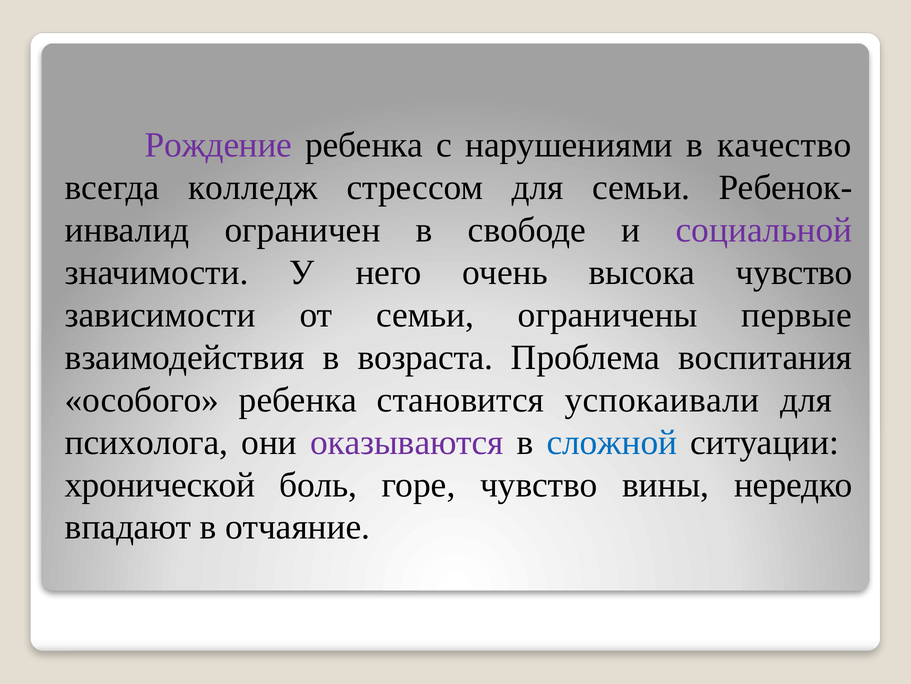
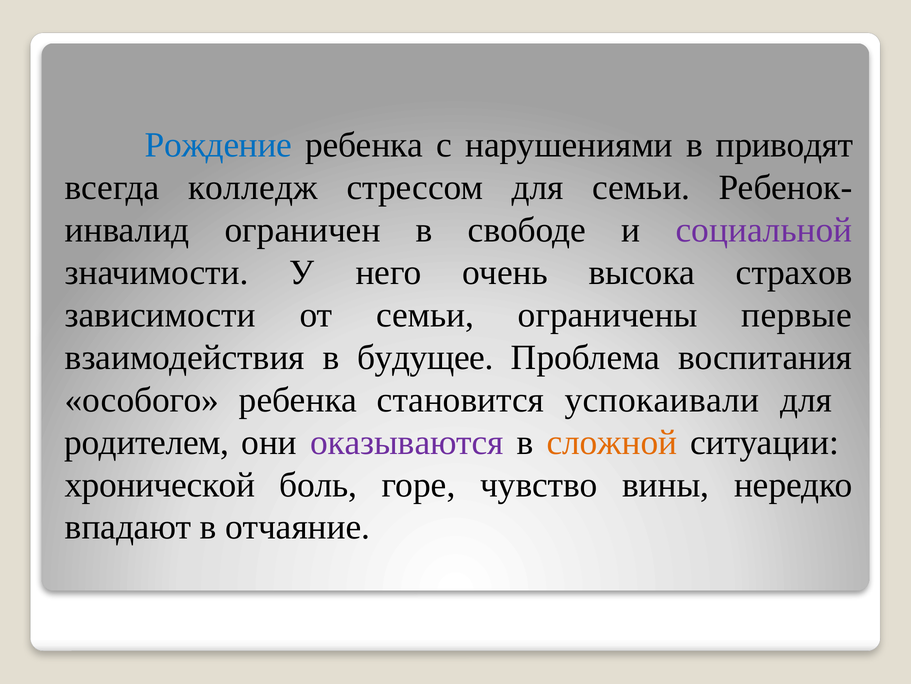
Рождение colour: purple -> blue
качество: качество -> приводят
высока чувство: чувство -> страхов
возраста: возраста -> будущее
психолога: психолога -> родителем
сложной colour: blue -> orange
